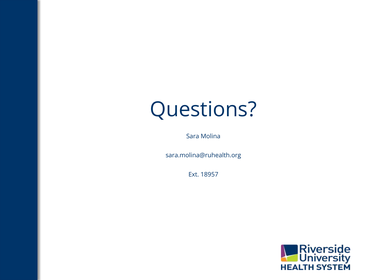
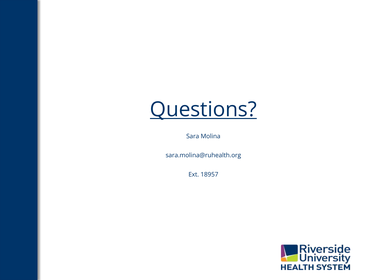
Questions underline: none -> present
